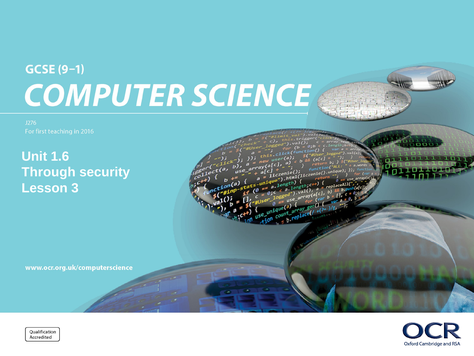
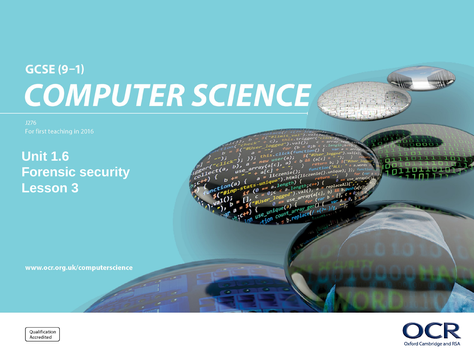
Through: Through -> Forensic
